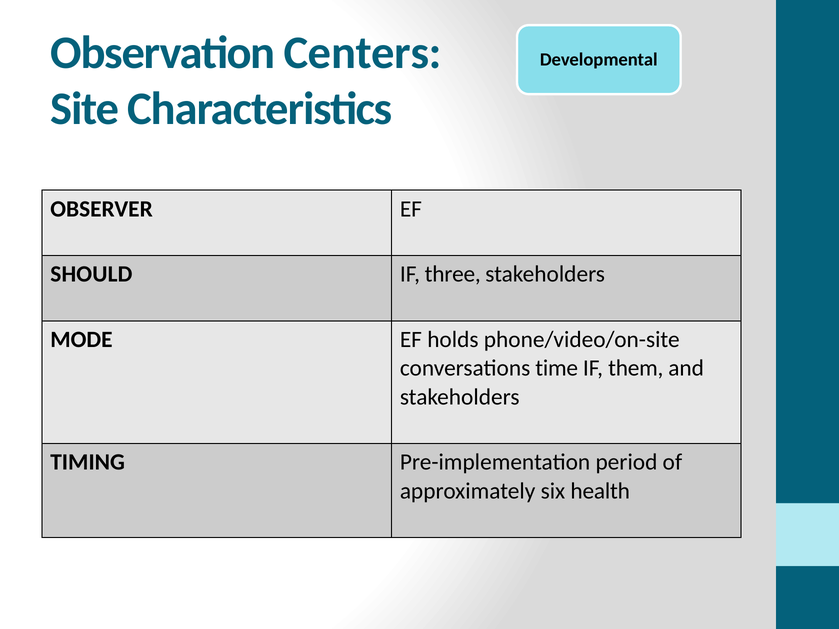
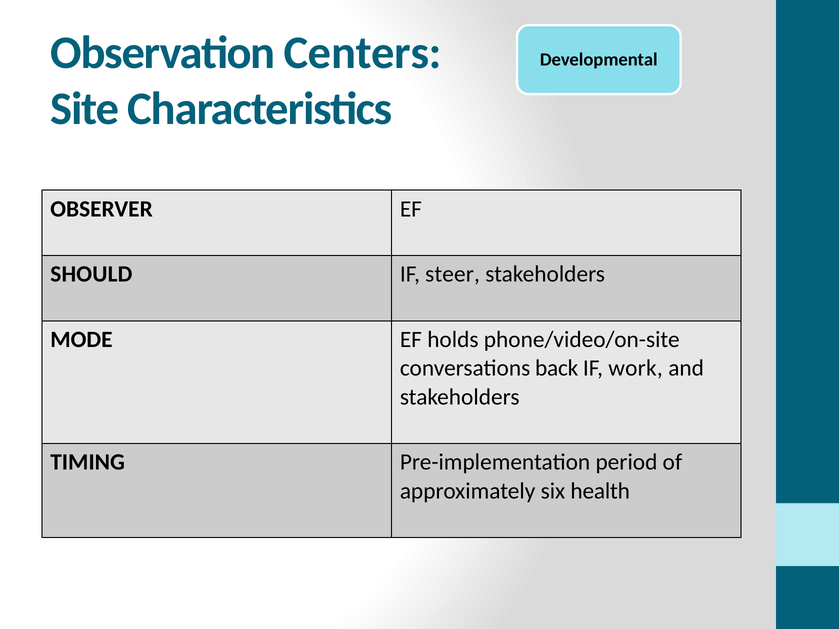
three: three -> steer
time: time -> back
them: them -> work
